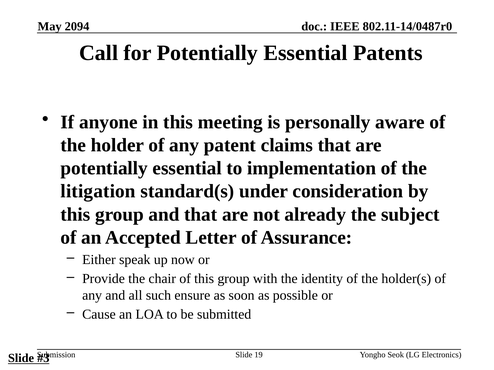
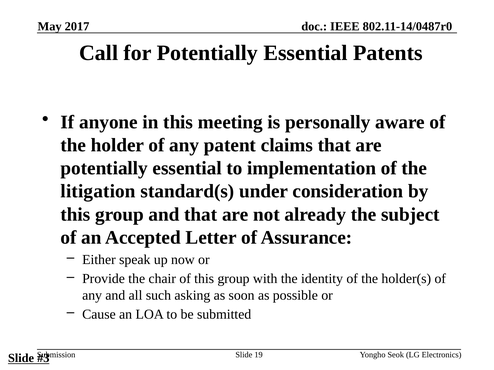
2094: 2094 -> 2017
ensure: ensure -> asking
